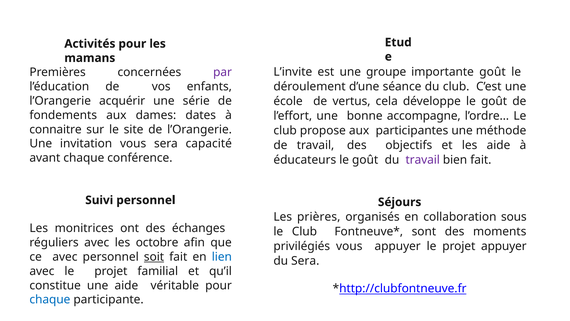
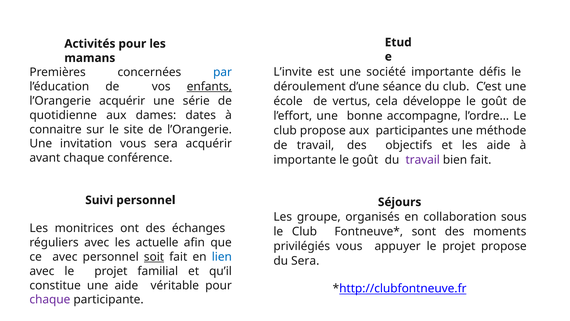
groupe: groupe -> société
importante goût: goût -> défis
par colour: purple -> blue
enfants underline: none -> present
fondements: fondements -> quotidienne
sera capacité: capacité -> acquérir
éducateurs at (305, 160): éducateurs -> importante
prières: prières -> groupe
octobre: octobre -> actuelle
projet appuyer: appuyer -> propose
chaque at (50, 299) colour: blue -> purple
